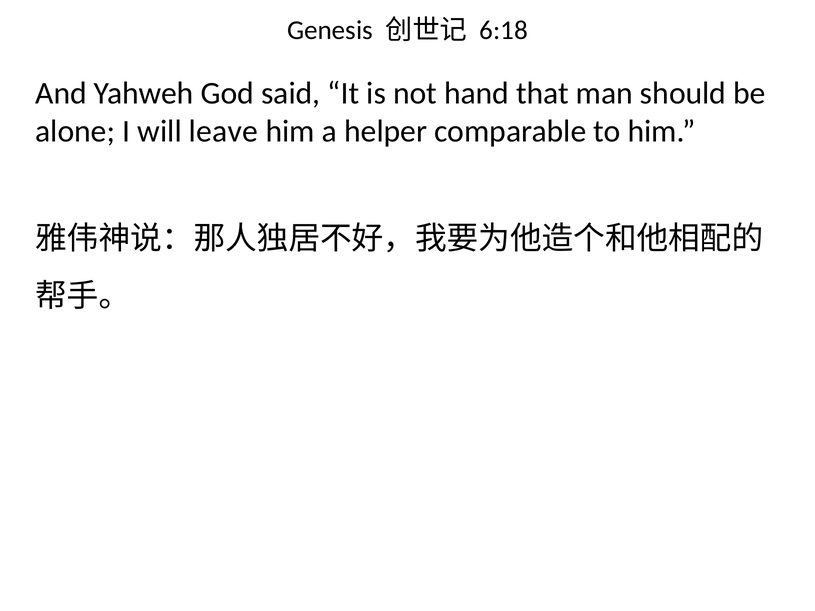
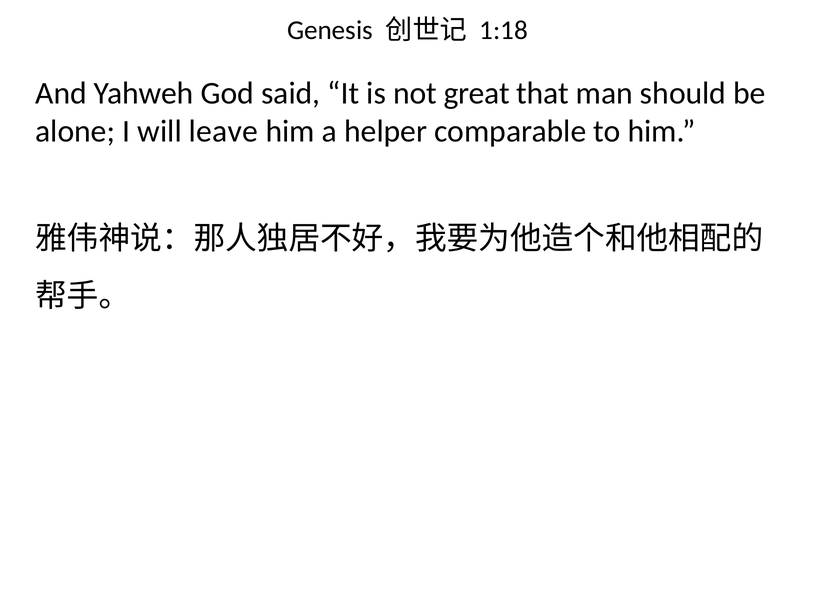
6:18: 6:18 -> 1:18
hand: hand -> great
